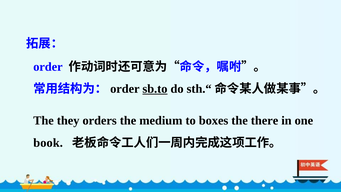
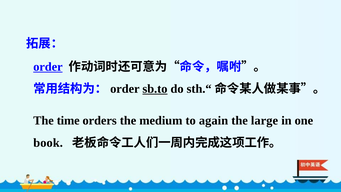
order underline: none -> present
they: they -> time
boxes: boxes -> again
there: there -> large
